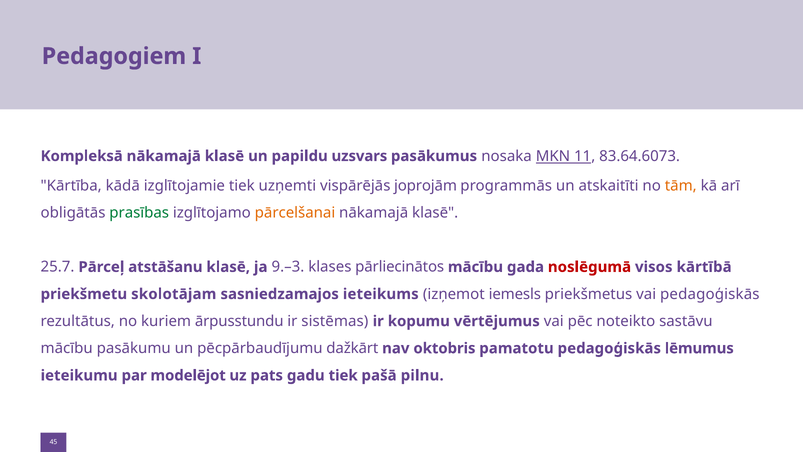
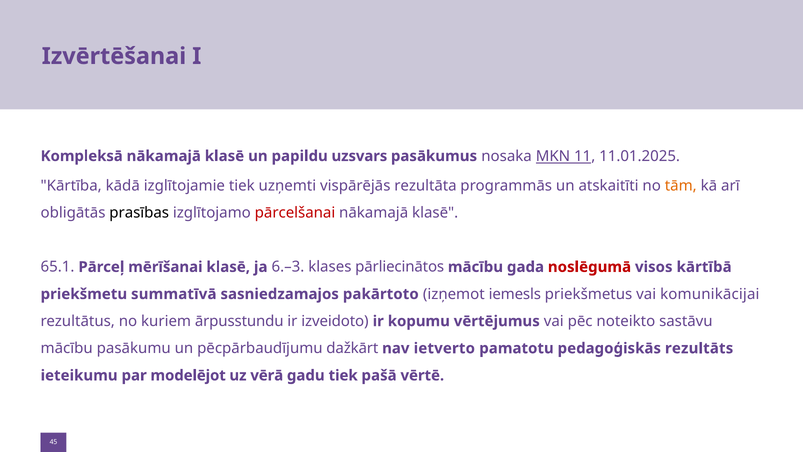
Pedagogiem: Pedagogiem -> Izvērtēšanai
83.64.6073: 83.64.6073 -> 11.01.2025
joprojām: joprojām -> rezultāta
prasības colour: green -> black
pārcelšanai colour: orange -> red
25.7: 25.7 -> 65.1
atstāšanu: atstāšanu -> mērīšanai
9.–3: 9.–3 -> 6.–3
skolotājam: skolotājam -> summatīvā
ieteikums: ieteikums -> pakārtoto
vai pedagoģiskās: pedagoģiskās -> komunikācijai
sistēmas: sistēmas -> izveidoto
oktobris: oktobris -> ietverto
lēmumus: lēmumus -> rezultāts
pats: pats -> vērā
pilnu: pilnu -> vērtē
